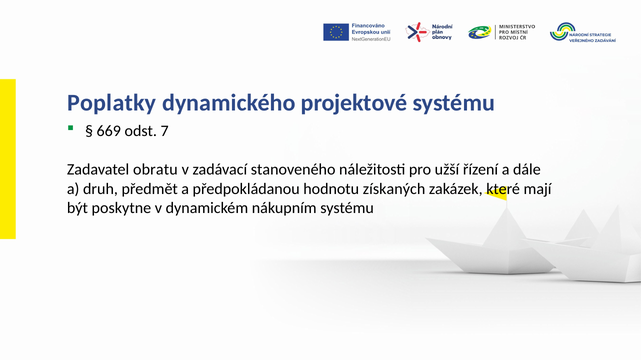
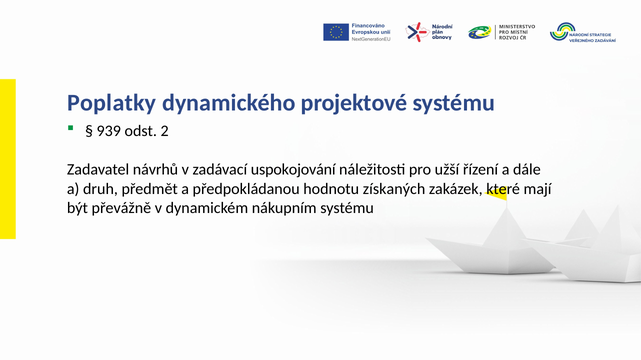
669: 669 -> 939
7: 7 -> 2
obratu: obratu -> návrhů
stanoveného: stanoveného -> uspokojování
poskytne: poskytne -> převážně
